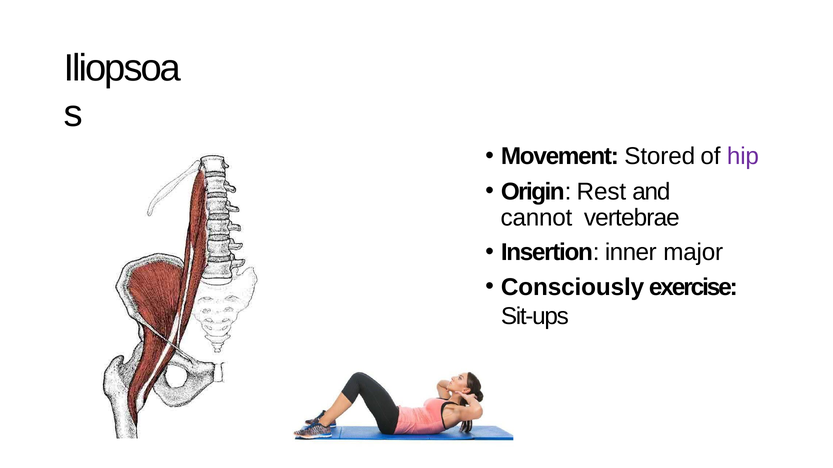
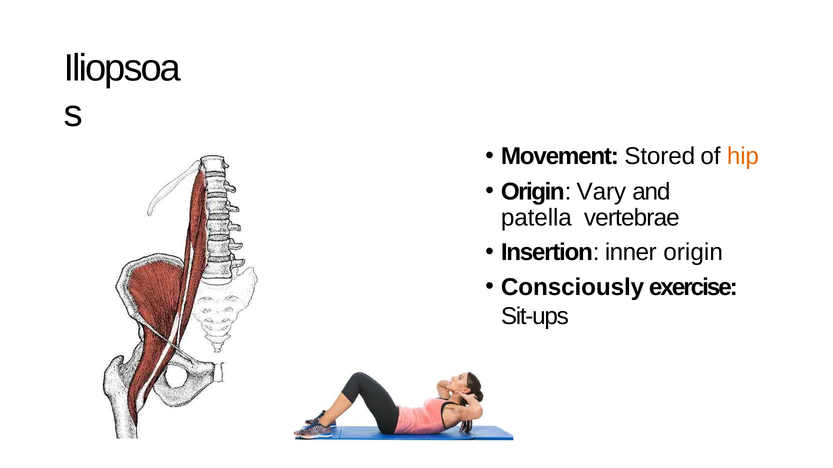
hip colour: purple -> orange
Rest: Rest -> Vary
cannot: cannot -> patella
inner major: major -> origin
